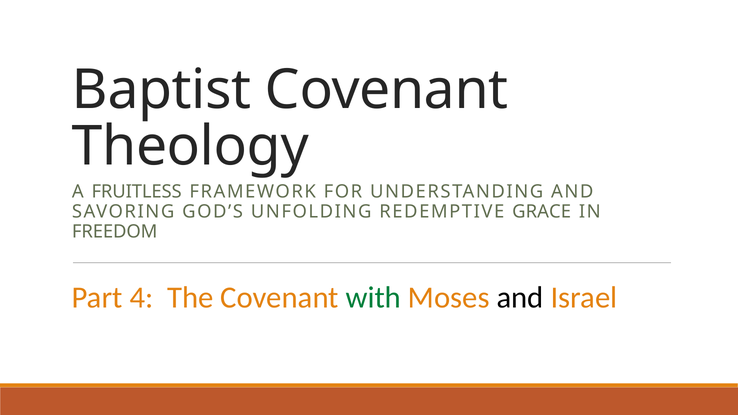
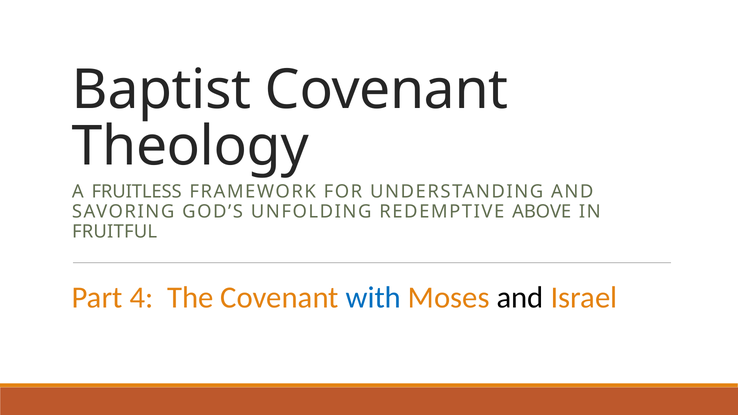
GRACE: GRACE -> ABOVE
FREEDOM: FREEDOM -> FRUITFUL
with colour: green -> blue
